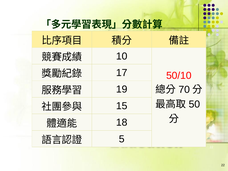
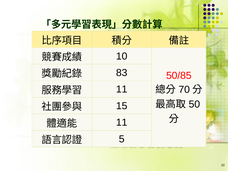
17: 17 -> 83
50/10: 50/10 -> 50/85
19 at (122, 89): 19 -> 11
18 at (122, 122): 18 -> 11
